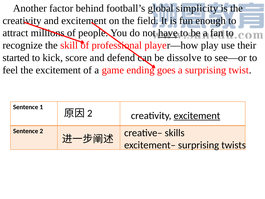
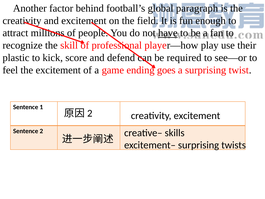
simplicity: simplicity -> paragraph
started: started -> plastic
dissolve: dissolve -> required
excitement at (197, 116) underline: present -> none
